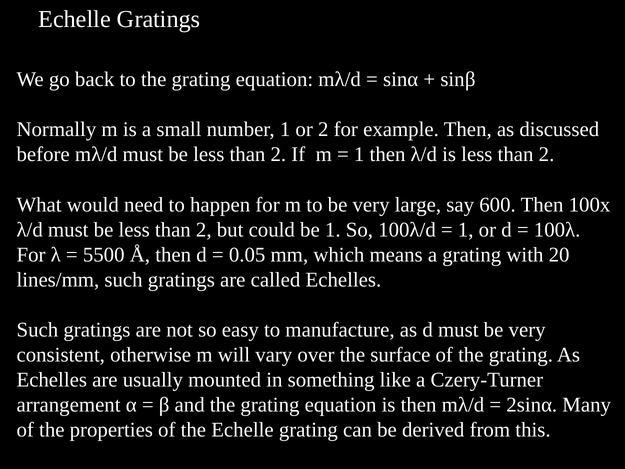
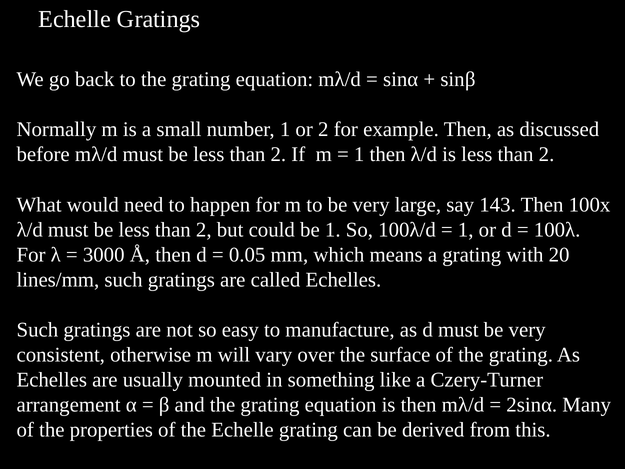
600: 600 -> 143
5500: 5500 -> 3000
